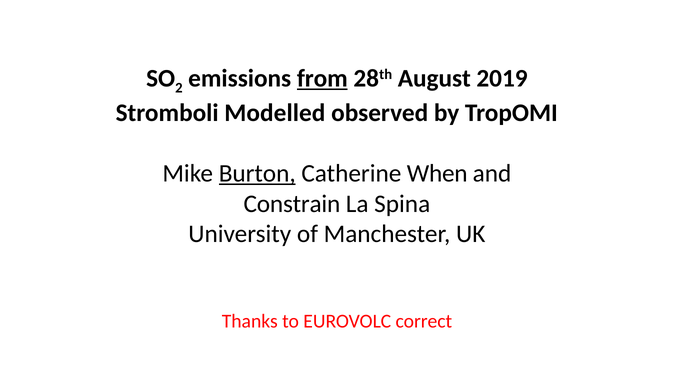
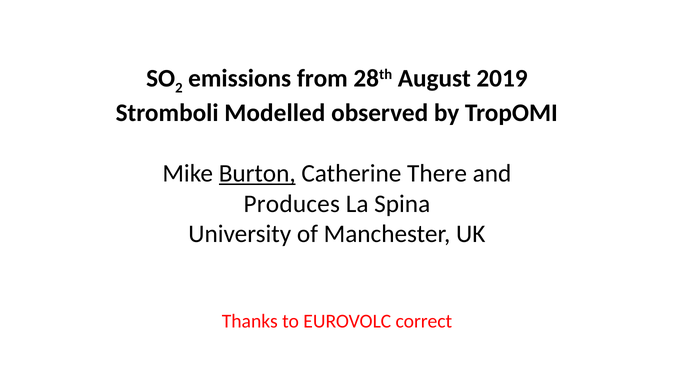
from underline: present -> none
When: When -> There
Constrain: Constrain -> Produces
